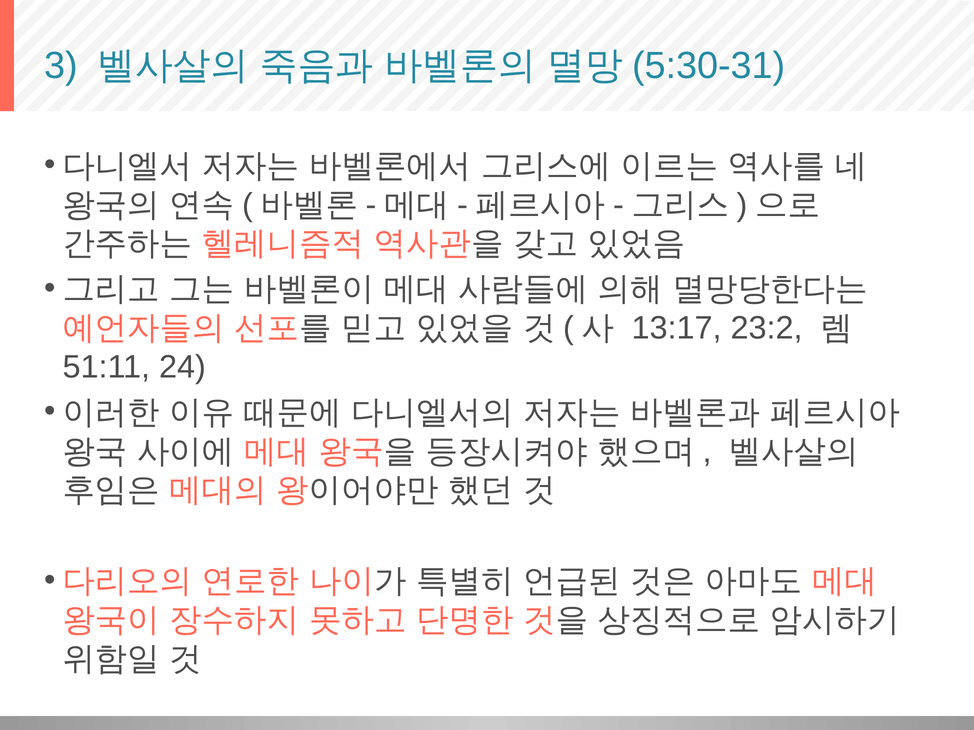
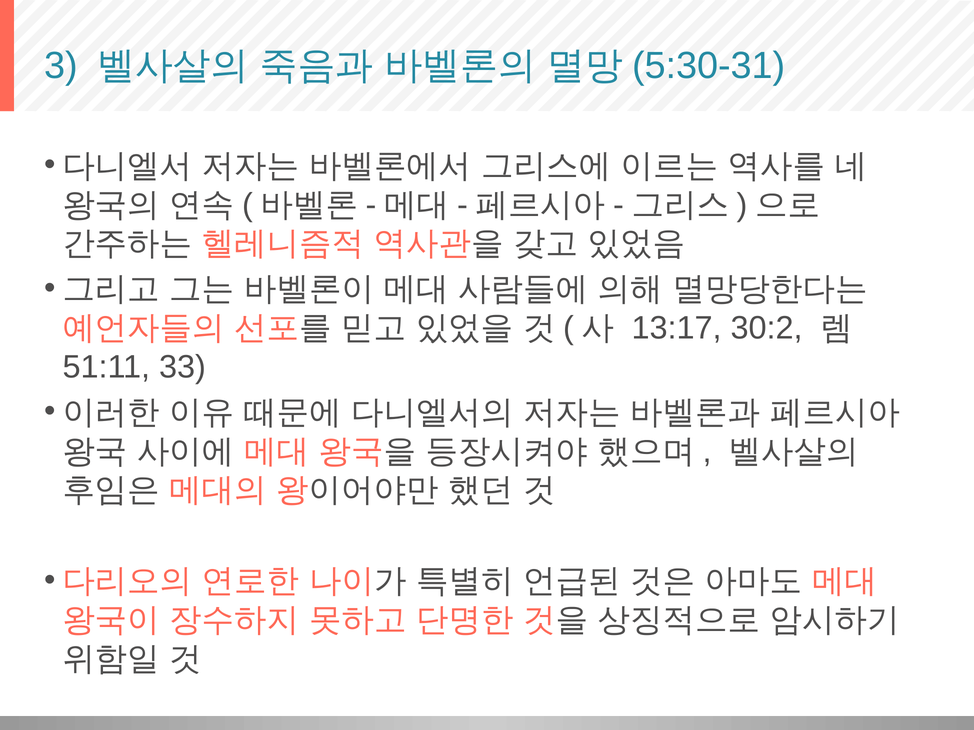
23:2: 23:2 -> 30:2
24: 24 -> 33
